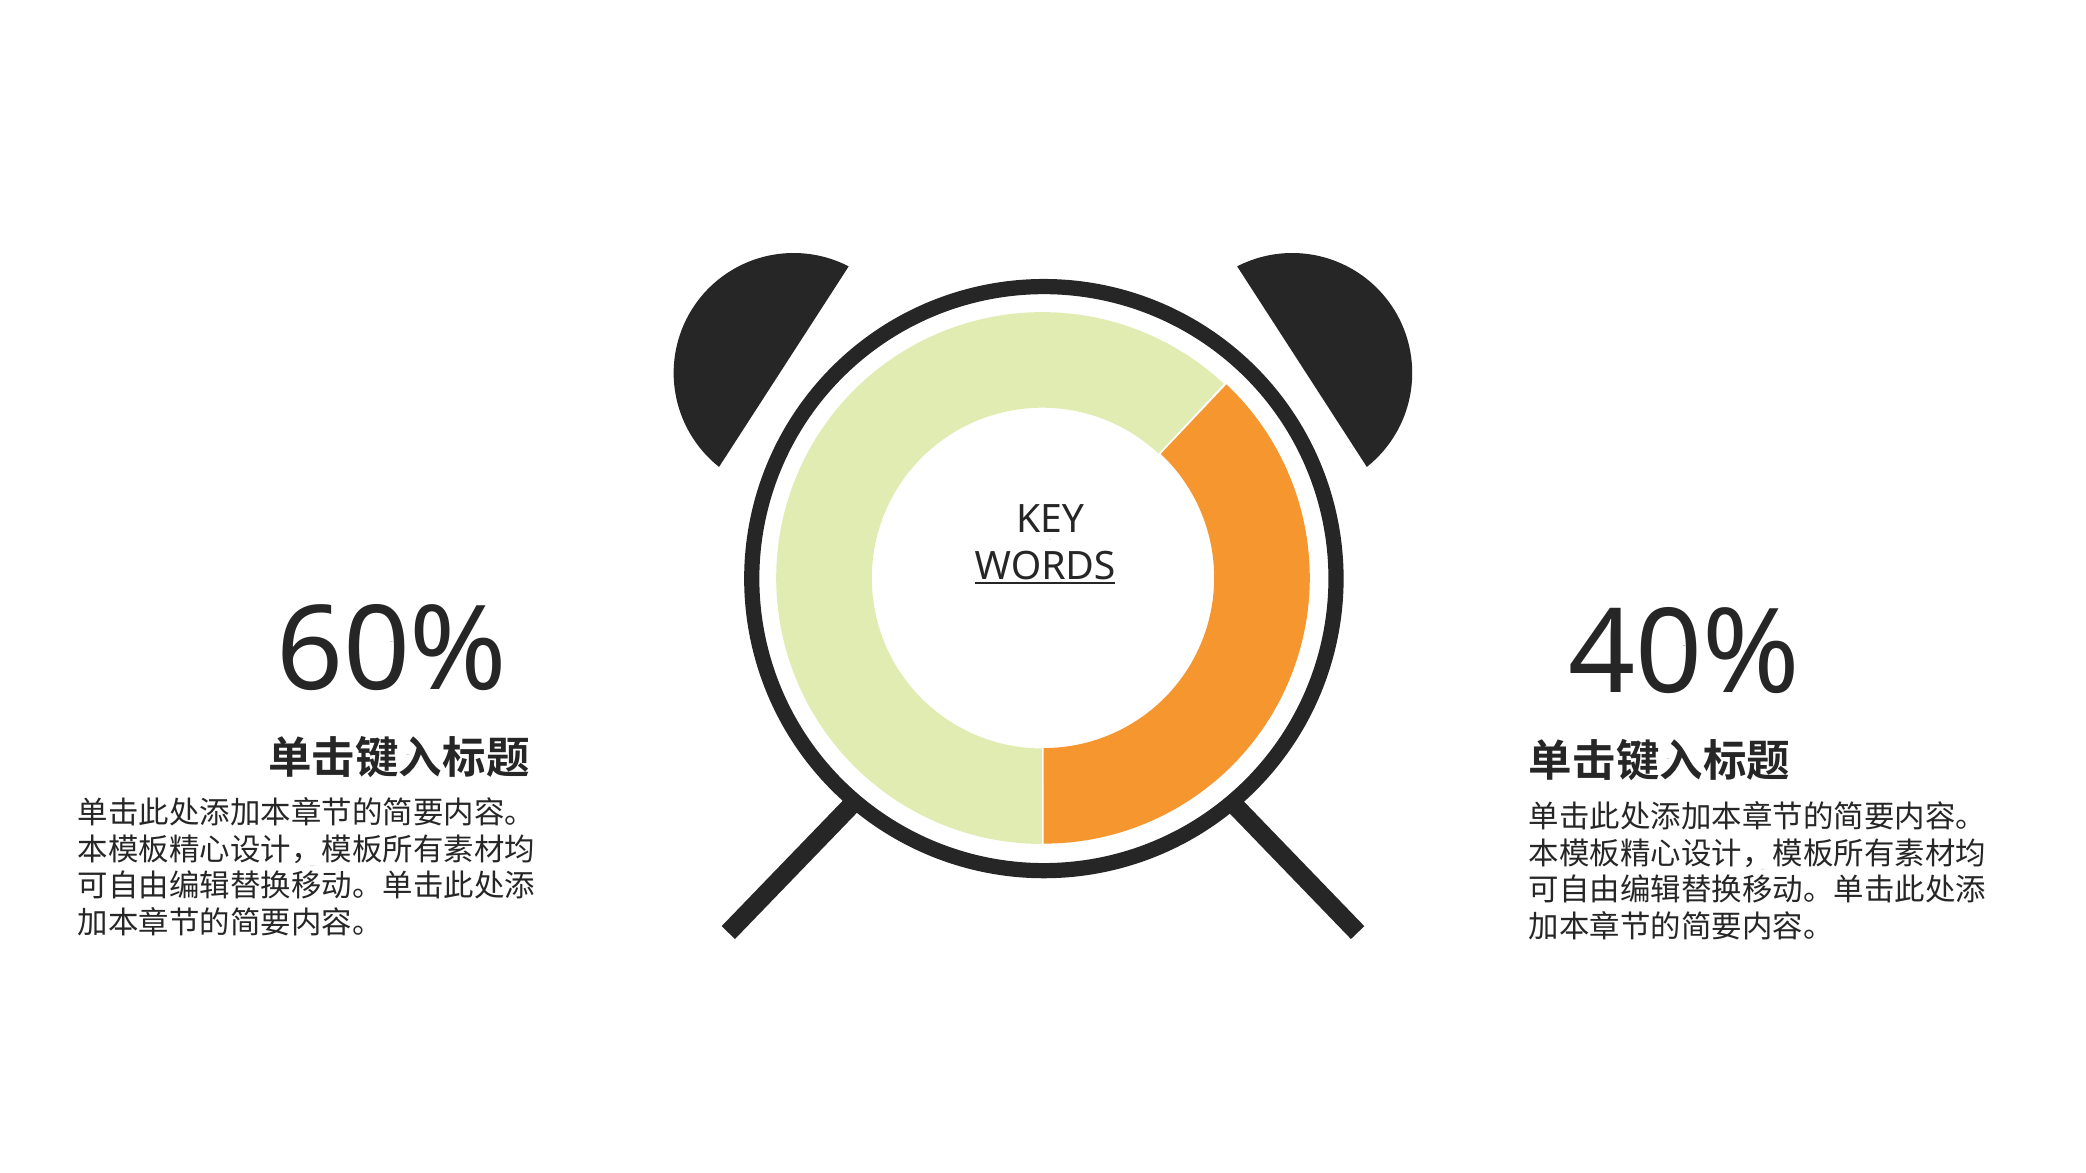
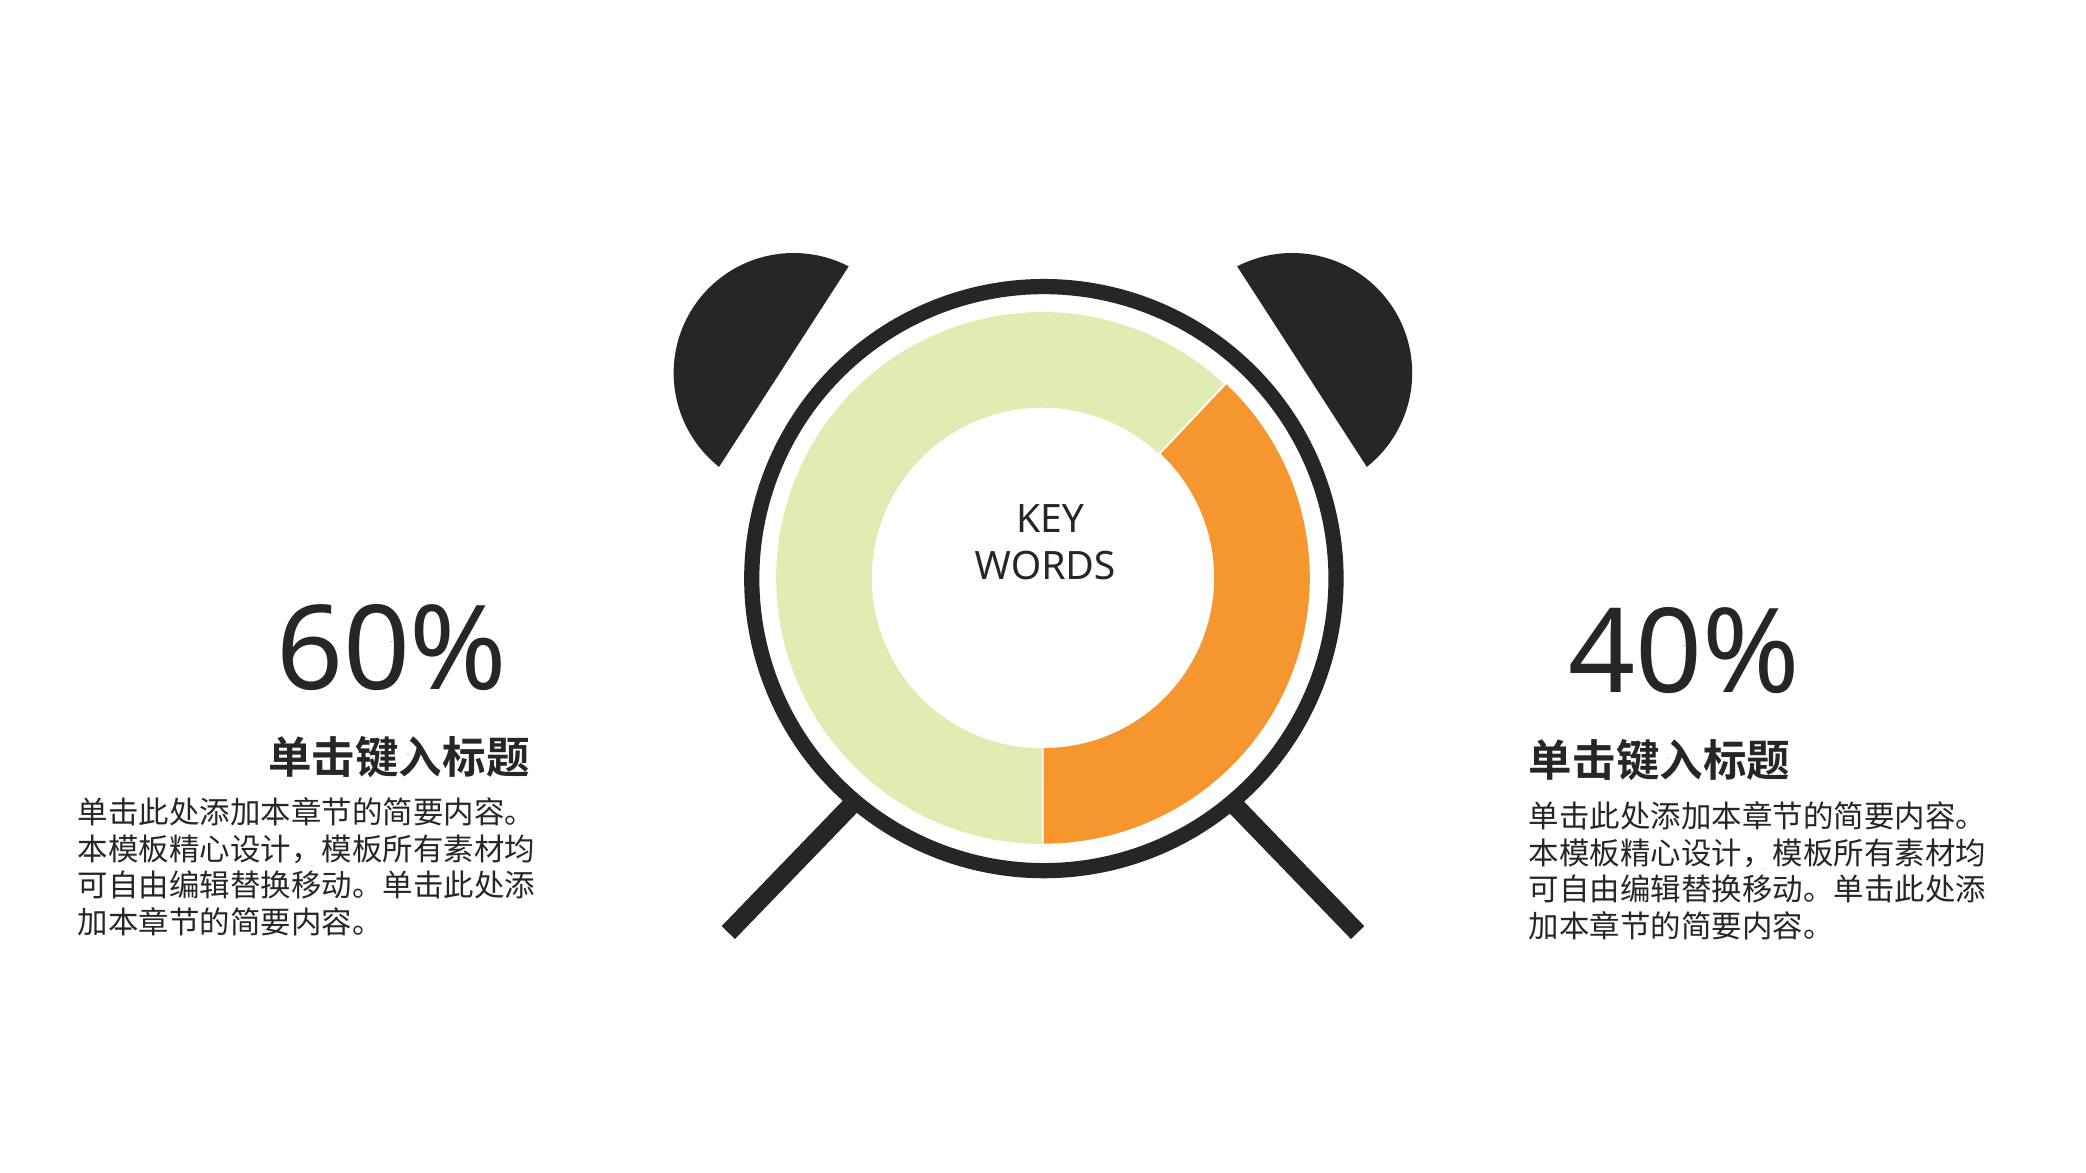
WORDS at (1045, 566) underline: present -> none
